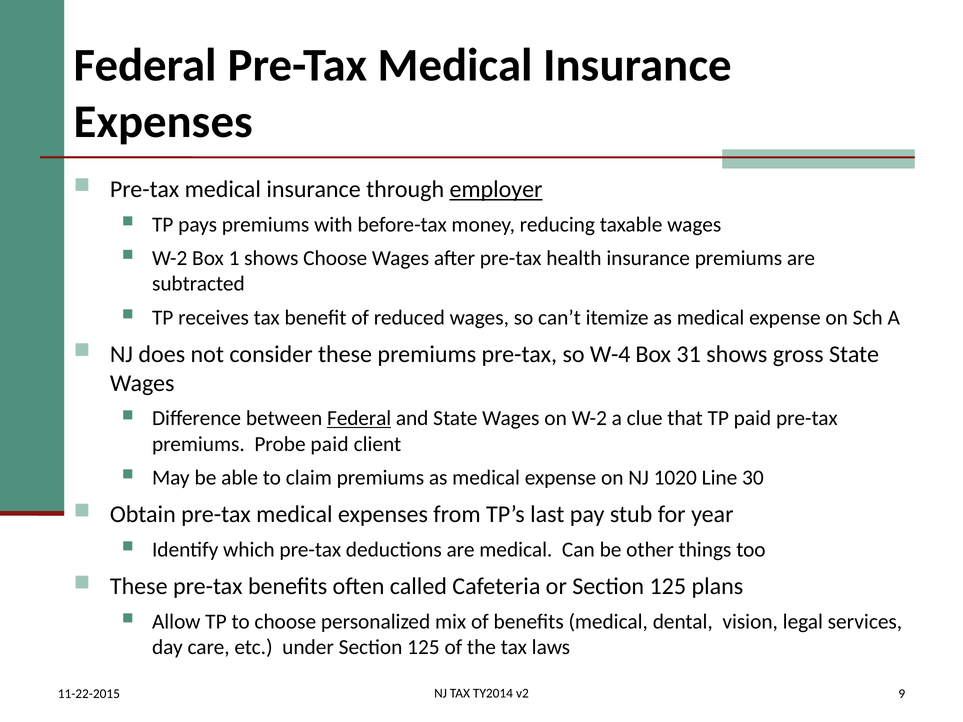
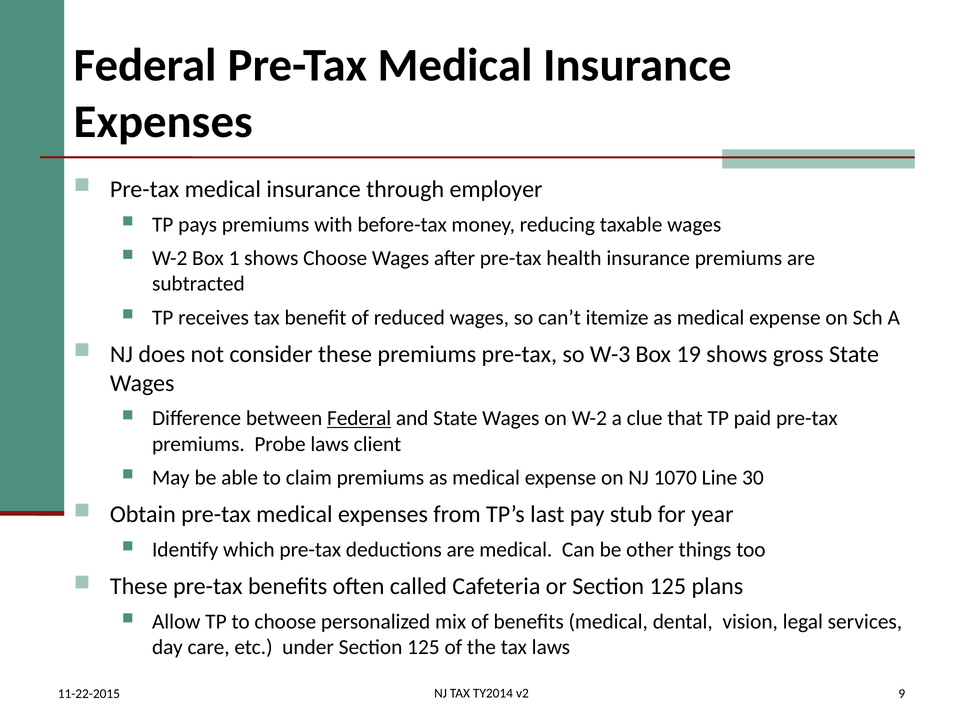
employer underline: present -> none
W-4: W-4 -> W-3
31: 31 -> 19
Probe paid: paid -> laws
1020: 1020 -> 1070
